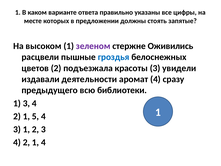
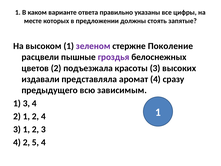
Оживились: Оживились -> Поколение
гроздья colour: blue -> purple
увидели: увидели -> высоких
деятельности: деятельности -> представляла
библиотеки: библиотеки -> зависимым
2 1 5: 5 -> 2
1 at (35, 142): 1 -> 5
